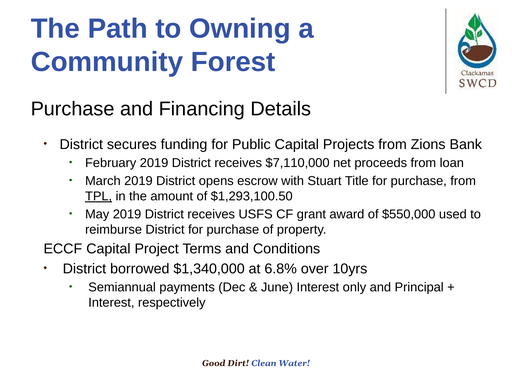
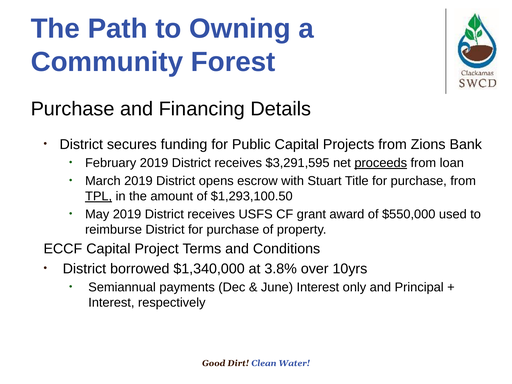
$7,110,000: $7,110,000 -> $3,291,595
proceeds underline: none -> present
6.8%: 6.8% -> 3.8%
